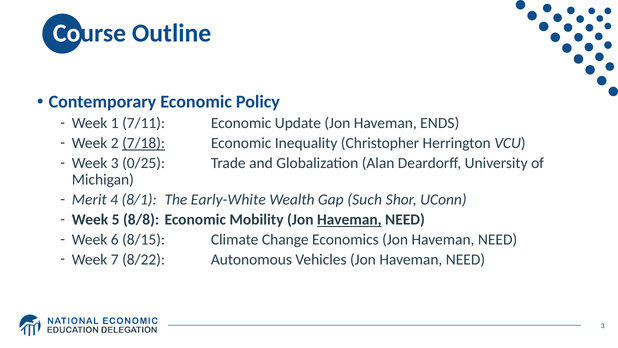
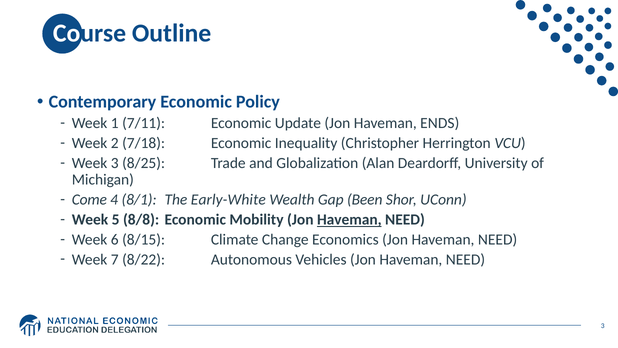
7/18 underline: present -> none
0/25: 0/25 -> 8/25
Merit: Merit -> Come
Such: Such -> Been
